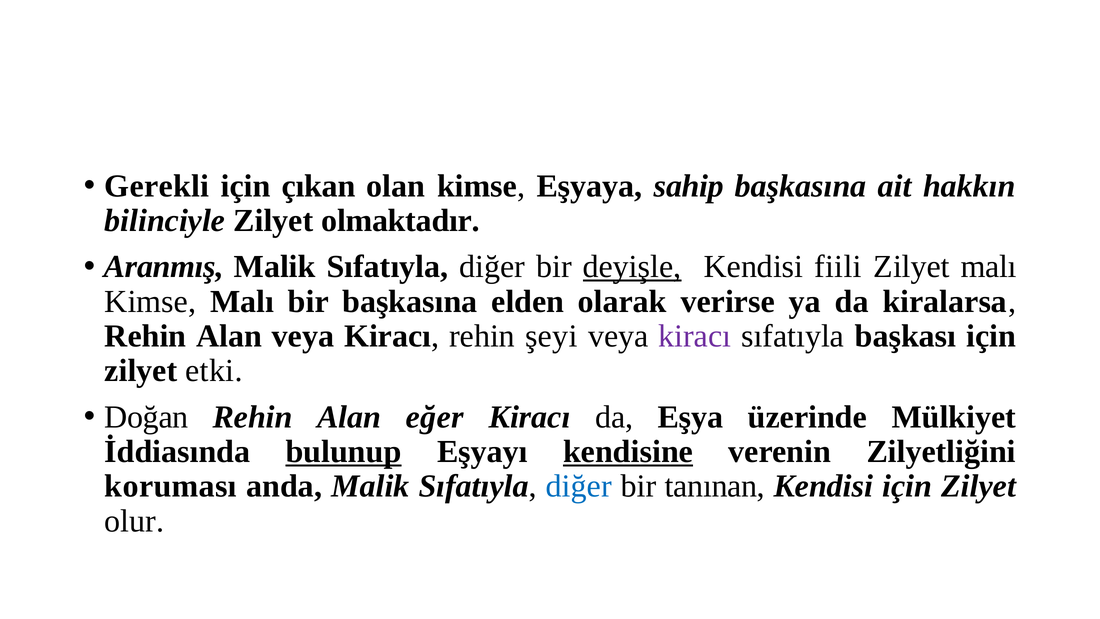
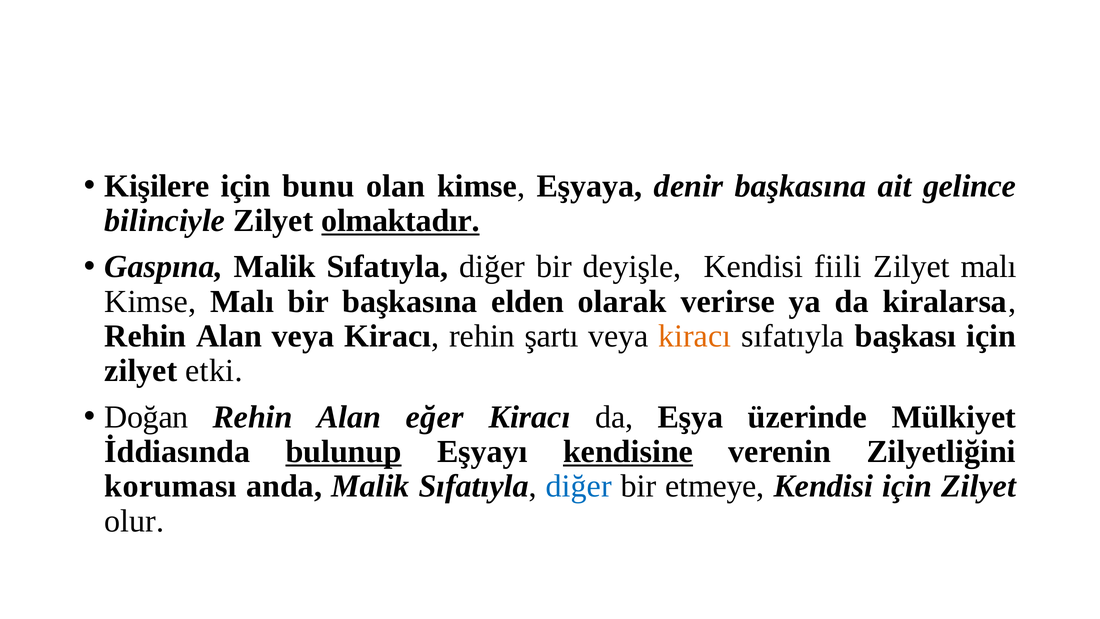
Gerekli: Gerekli -> Kişilere
çıkan: çıkan -> bunu
sahip: sahip -> denir
hakkın: hakkın -> gelince
olmaktadır underline: none -> present
Aranmış: Aranmış -> Gaspına
deyişle underline: present -> none
şeyi: şeyi -> şartı
kiracı at (695, 336) colour: purple -> orange
tanınan: tanınan -> etmeye
